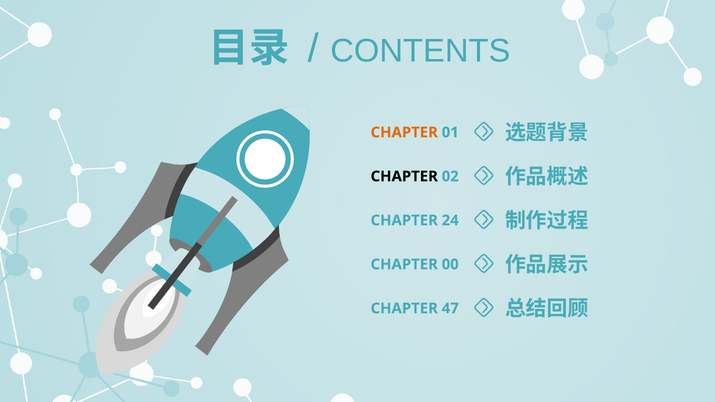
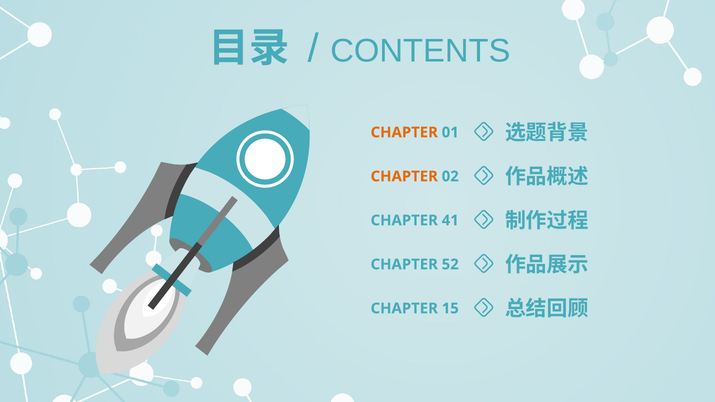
CHAPTER at (404, 176) colour: black -> orange
24: 24 -> 41
00: 00 -> 52
47: 47 -> 15
